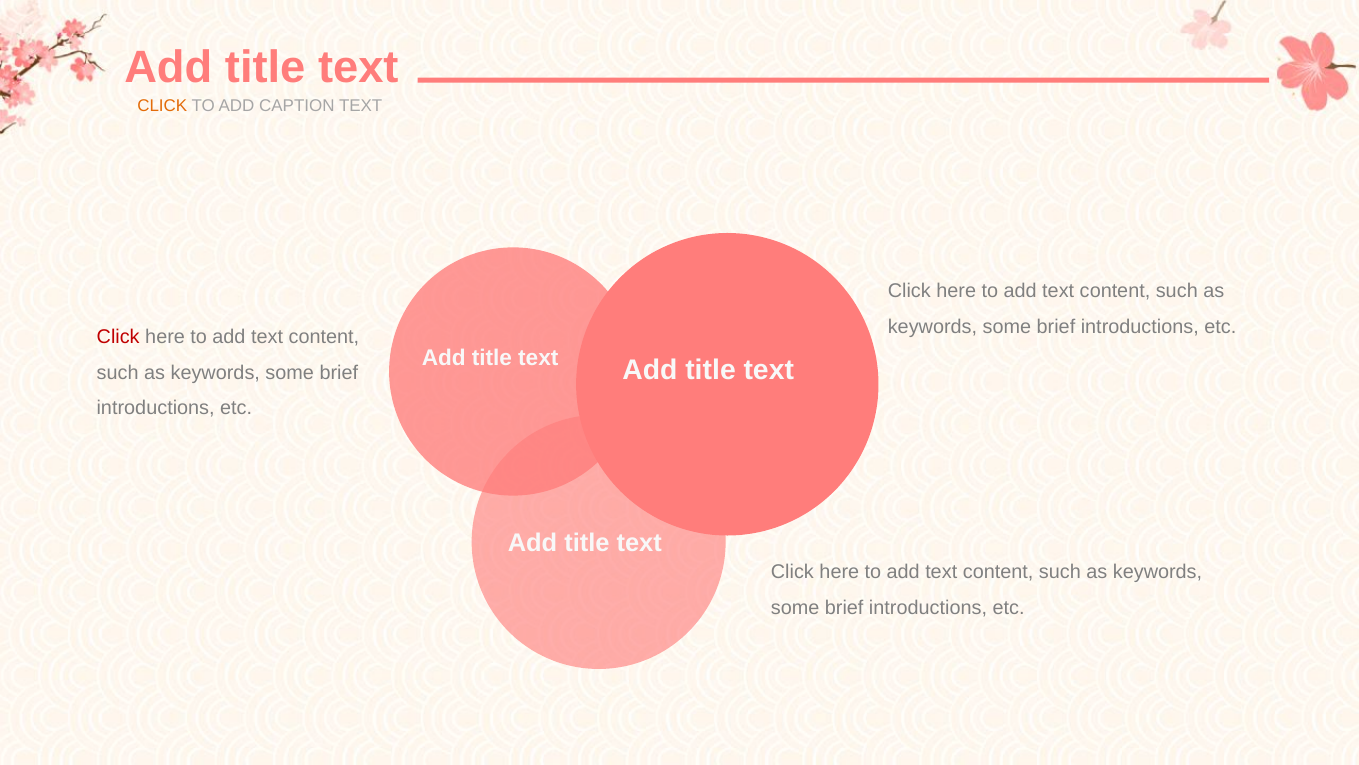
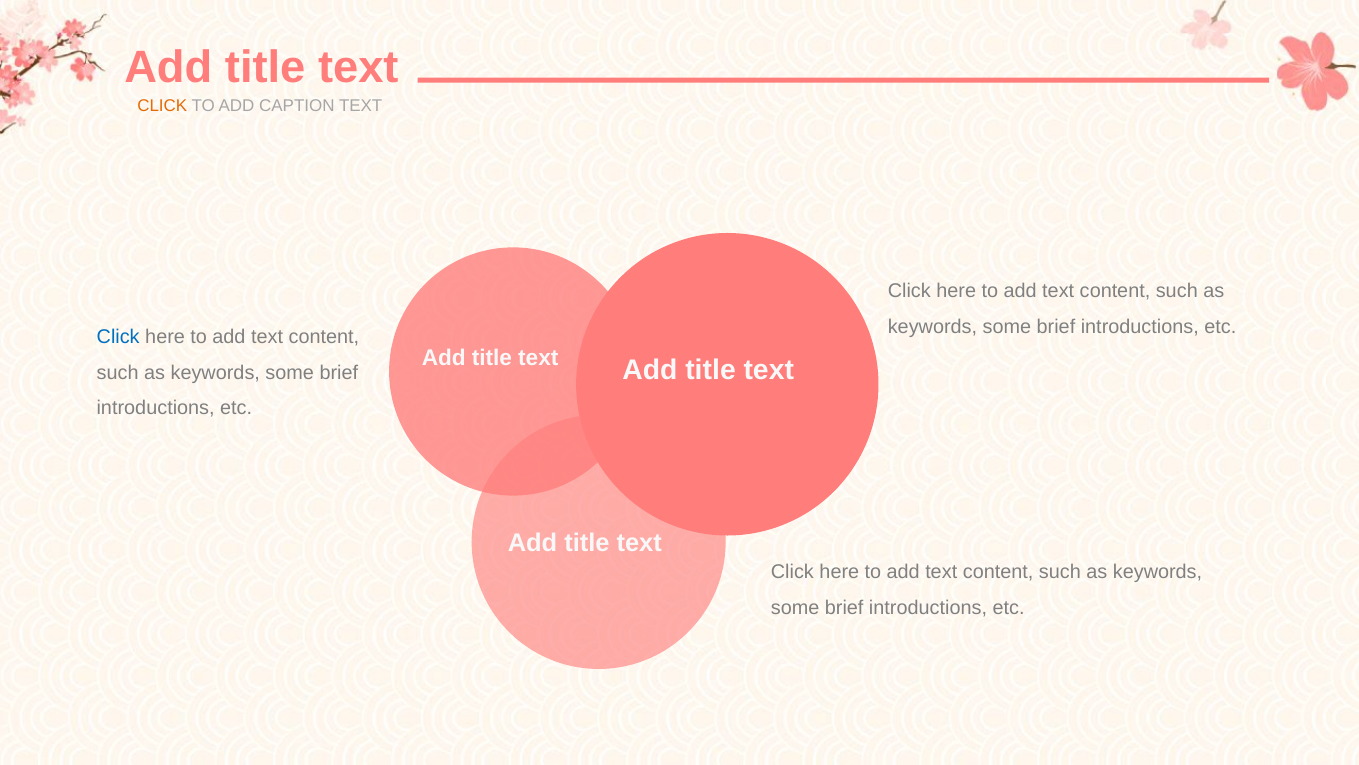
Click at (118, 337) colour: red -> blue
